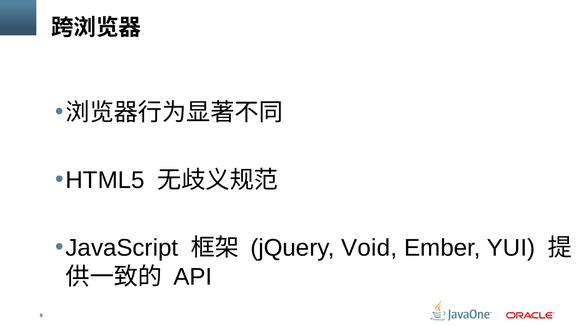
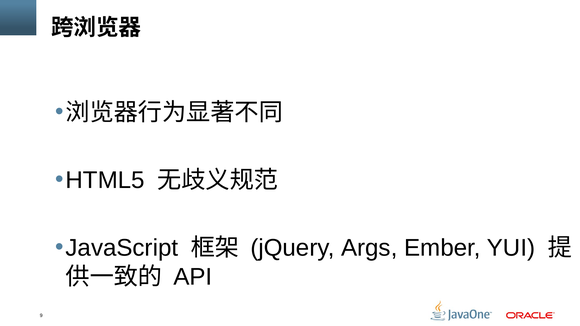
Void: Void -> Args
